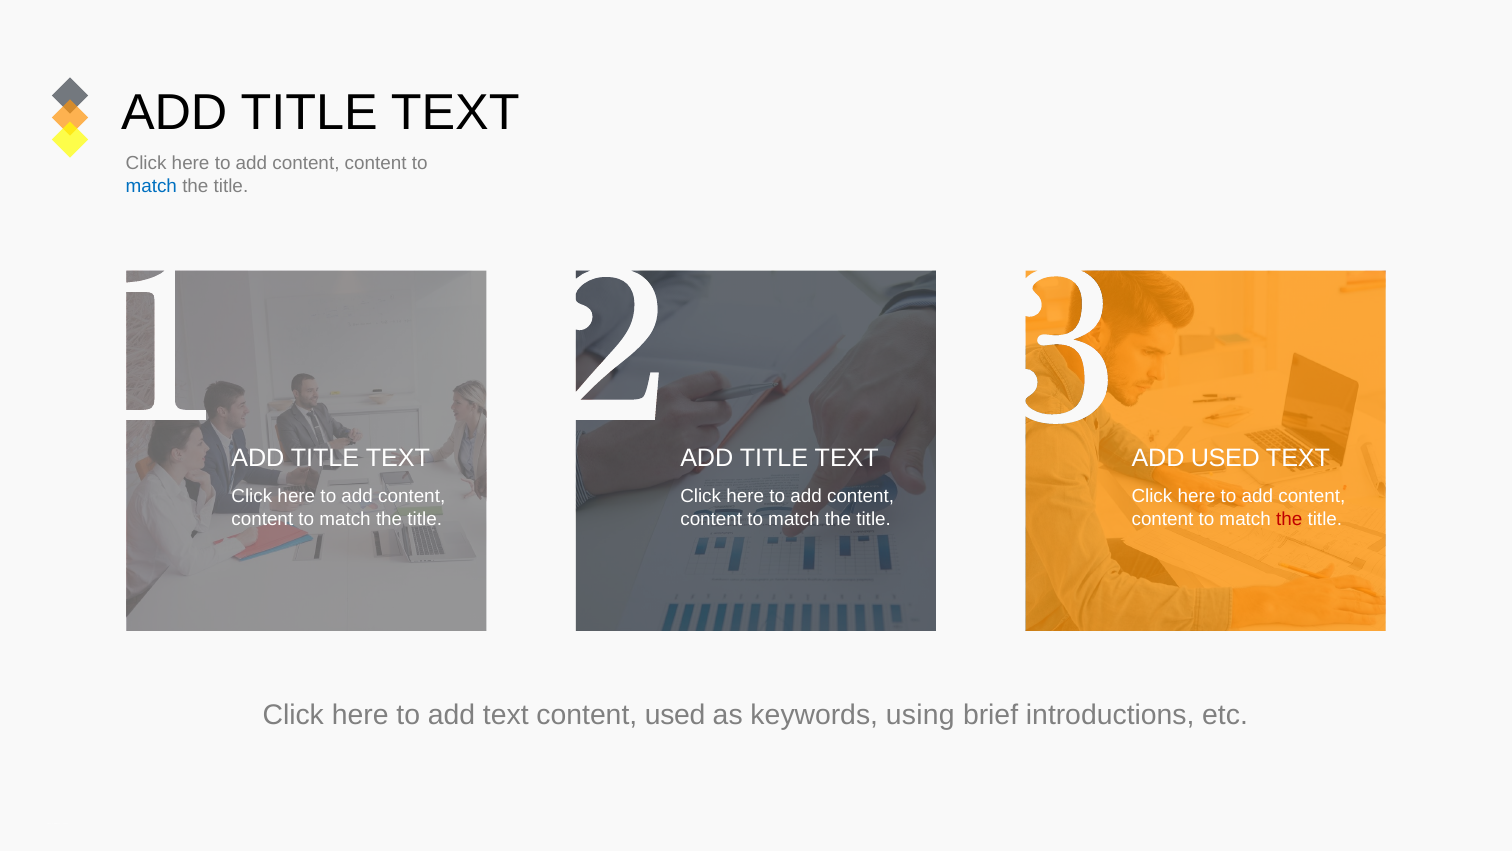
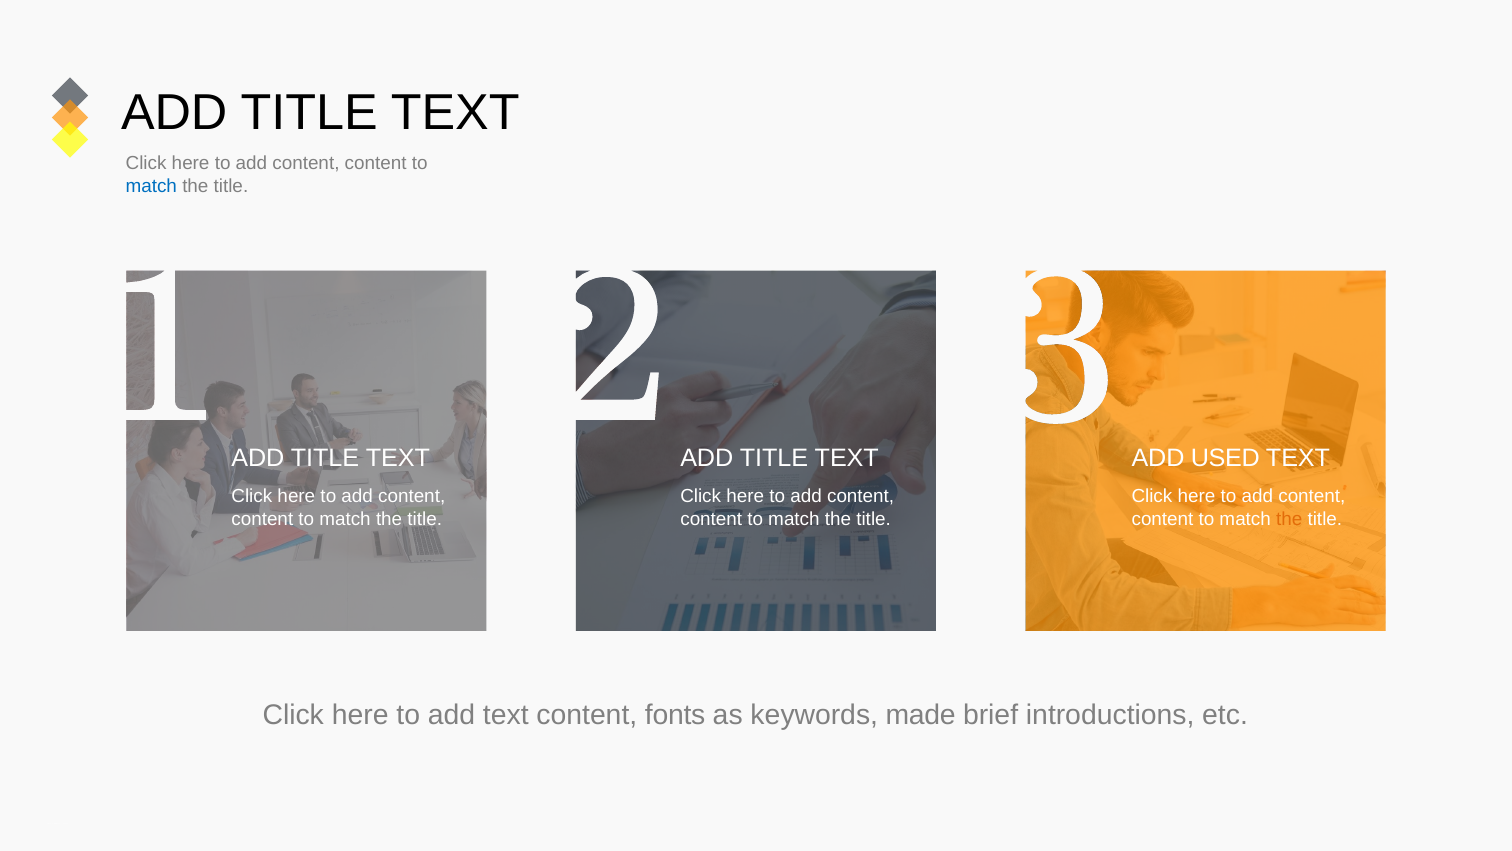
the at (1289, 519) colour: red -> orange
content used: used -> fonts
using: using -> made
